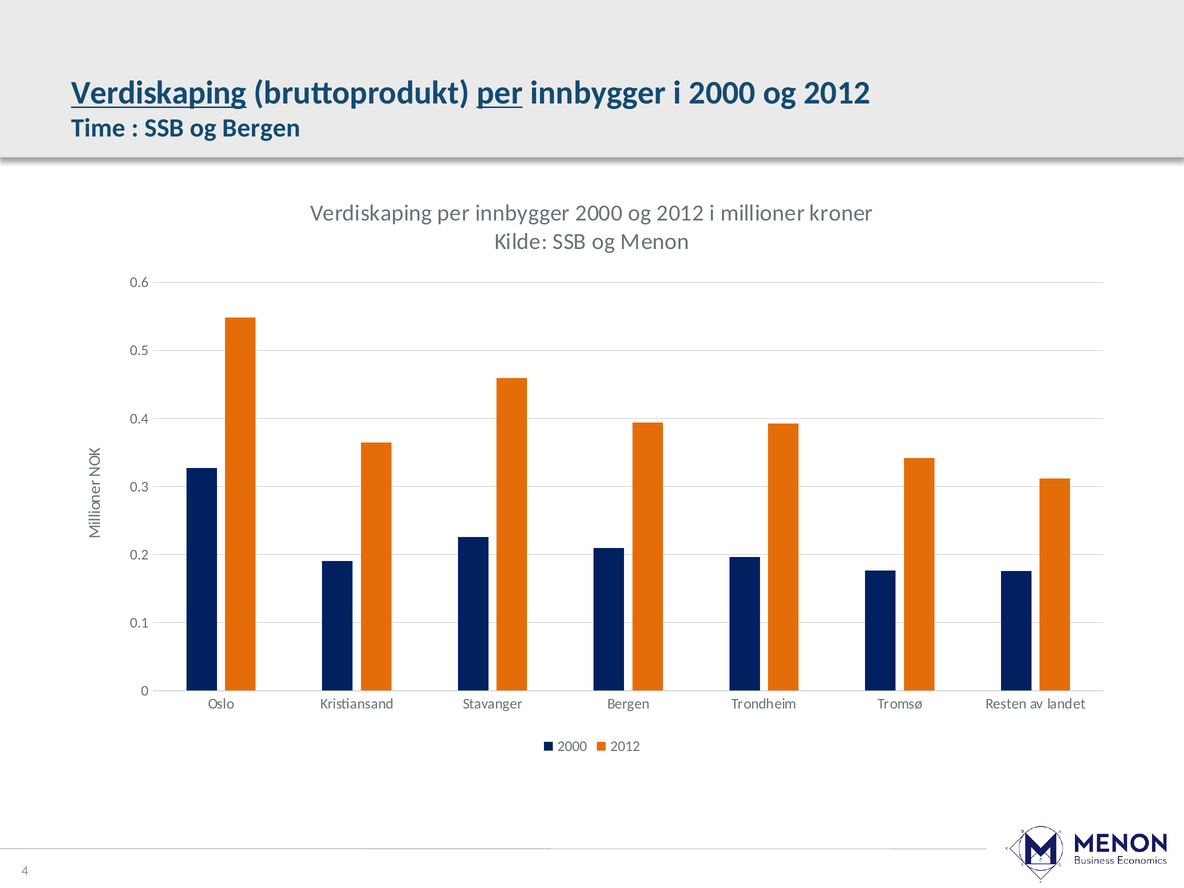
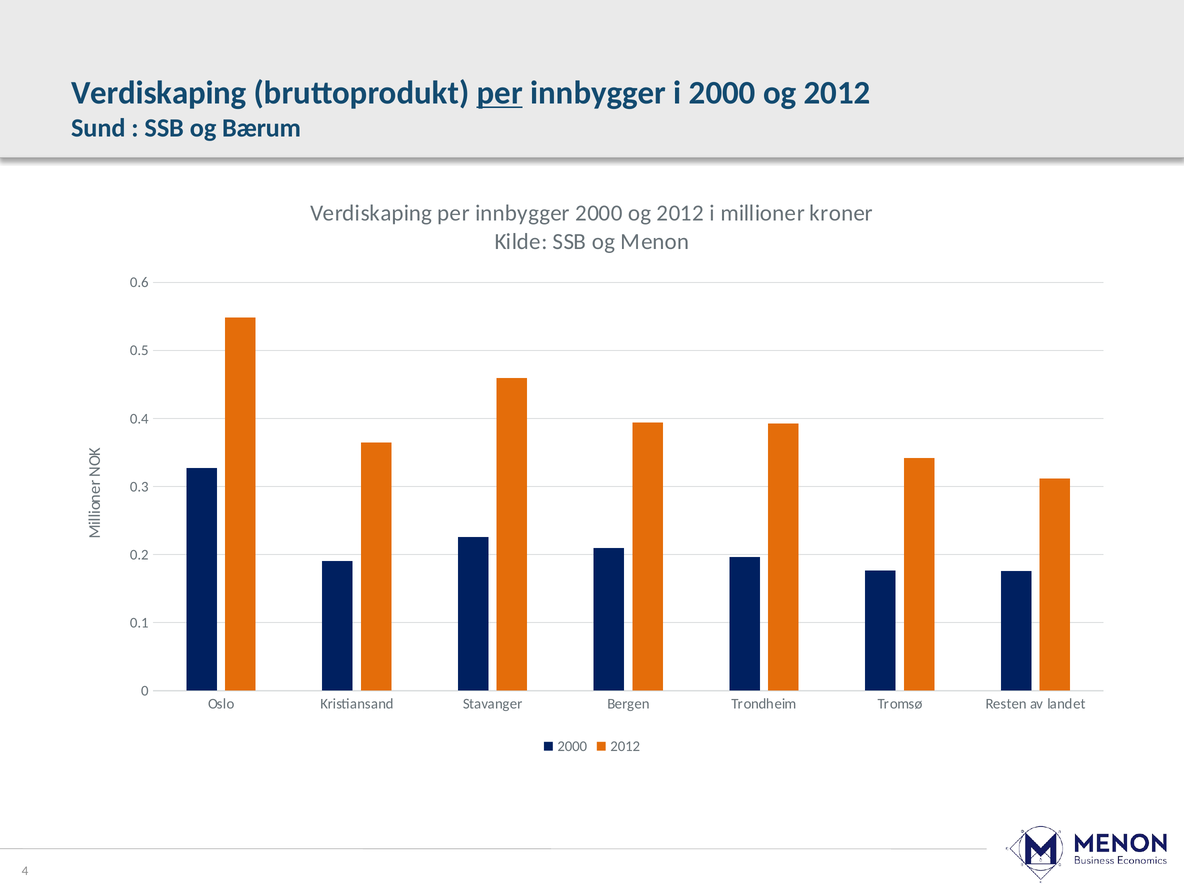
Verdiskaping at (159, 93) underline: present -> none
Time: Time -> Sund
og Bergen: Bergen -> Bærum
